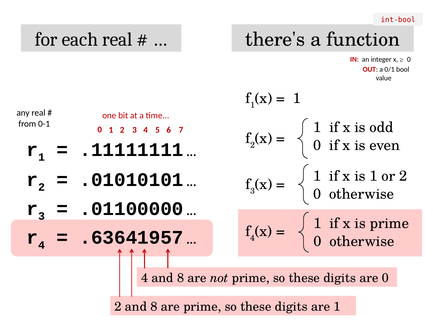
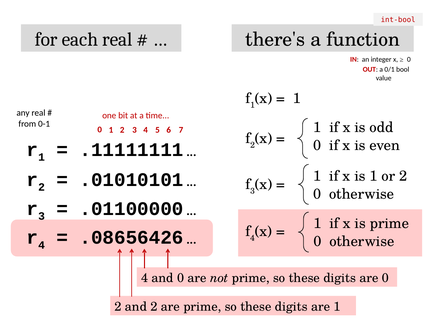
.63641957: .63641957 -> .08656426
4 and 8: 8 -> 0
2 and 8: 8 -> 2
